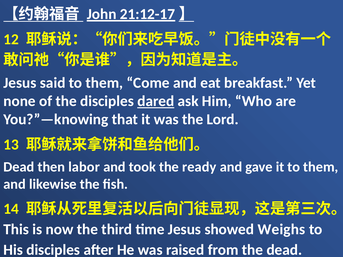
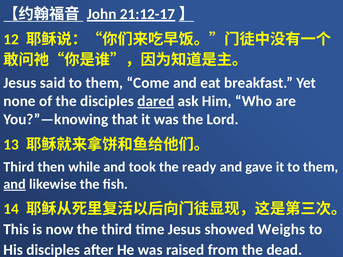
Dead at (19, 167): Dead -> Third
labor: labor -> while
and at (15, 184) underline: none -> present
